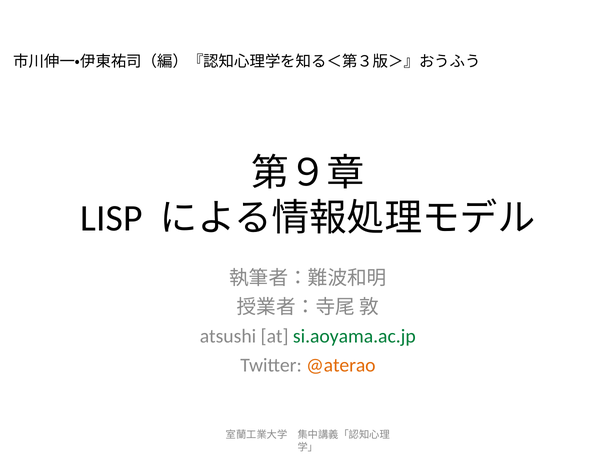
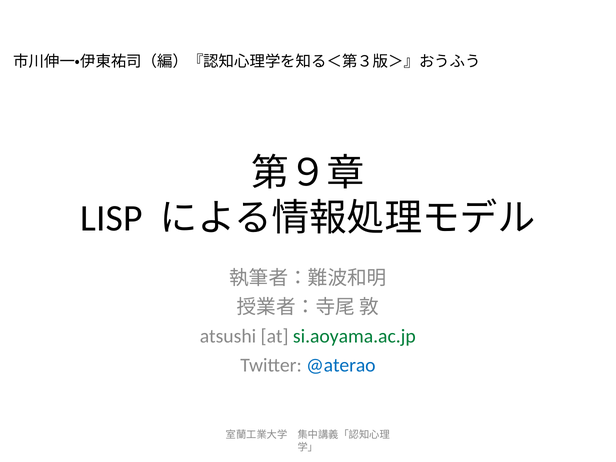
@aterao colour: orange -> blue
